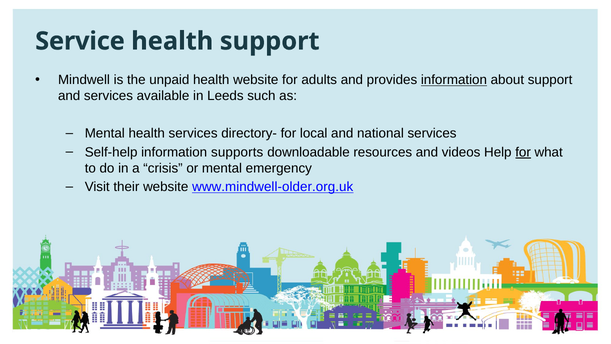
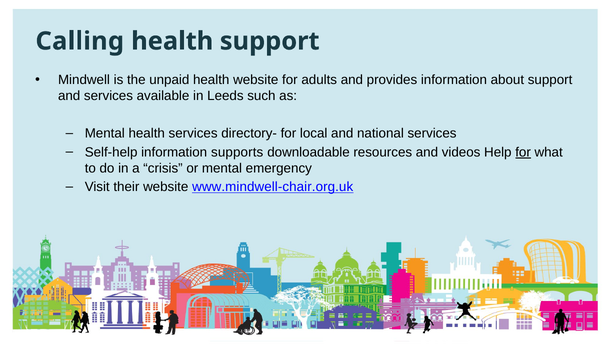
Service: Service -> Calling
information at (454, 80) underline: present -> none
www.mindwell-older.org.uk: www.mindwell-older.org.uk -> www.mindwell-chair.org.uk
